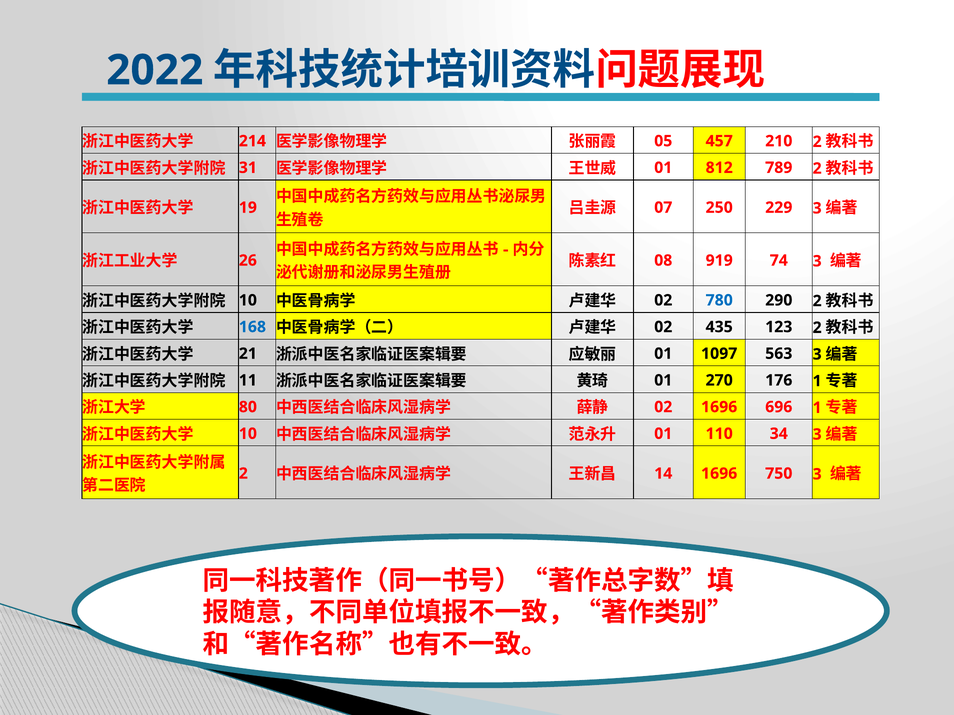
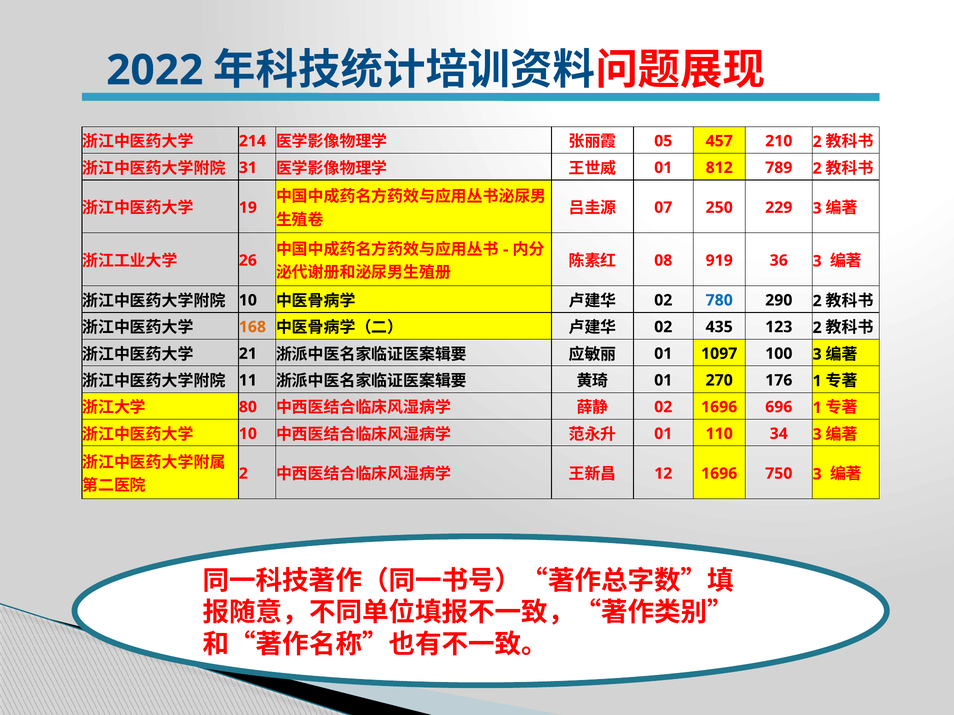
74: 74 -> 36
168 colour: blue -> orange
563: 563 -> 100
14: 14 -> 12
